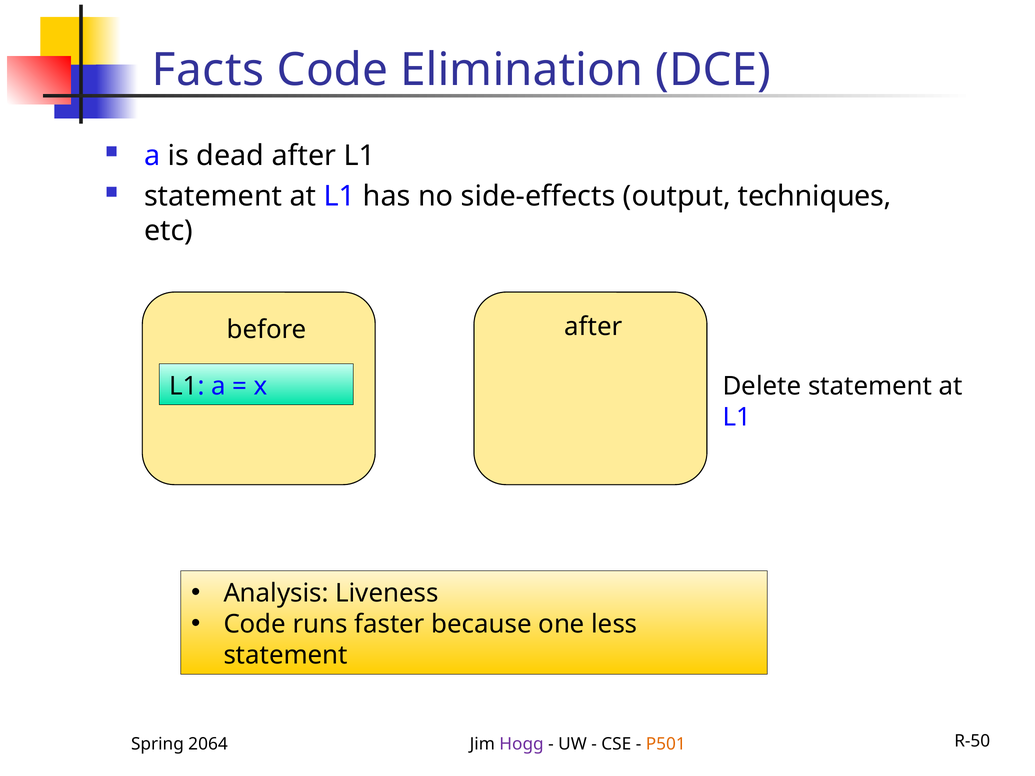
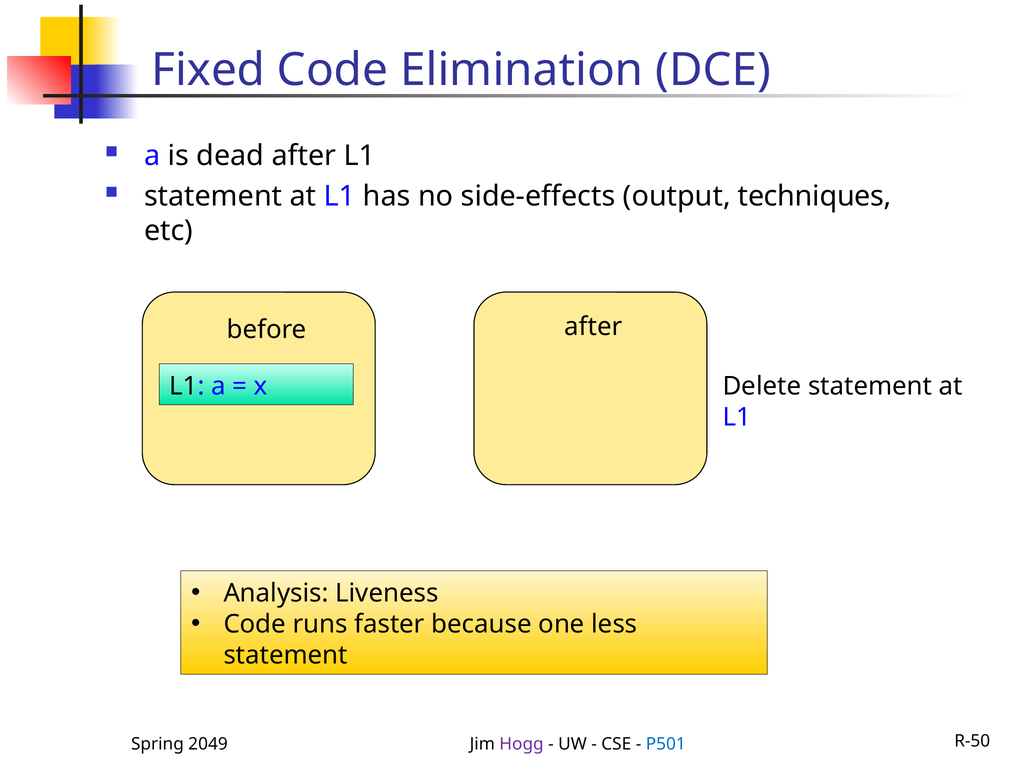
Facts: Facts -> Fixed
2064: 2064 -> 2049
P501 colour: orange -> blue
